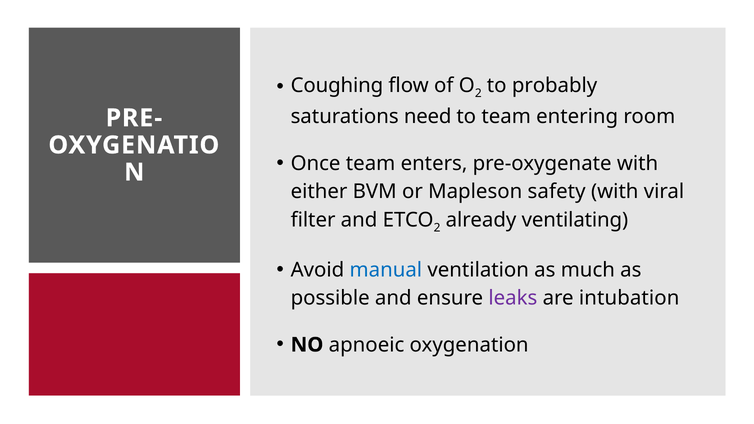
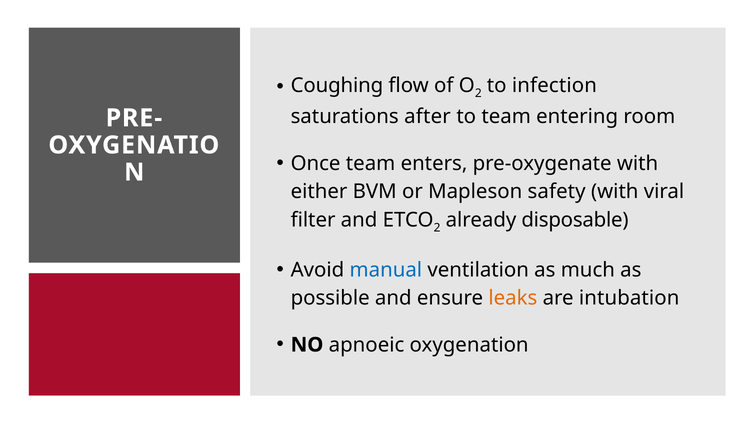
probably: probably -> infection
need: need -> after
ventilating: ventilating -> disposable
leaks colour: purple -> orange
